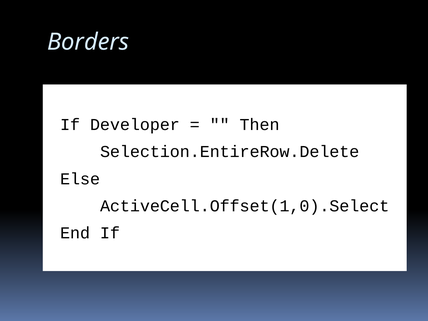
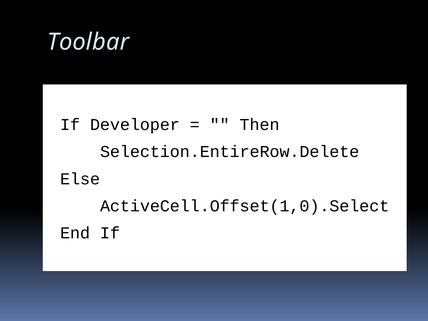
Borders: Borders -> Toolbar
